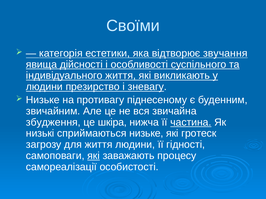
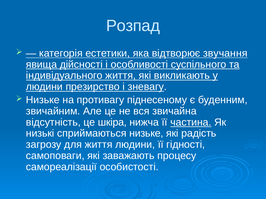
Своїми: Своїми -> Розпад
збудження: збудження -> відсутність
гротеск: гротеск -> радість
які at (94, 156) underline: present -> none
